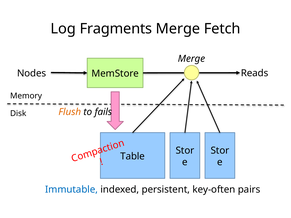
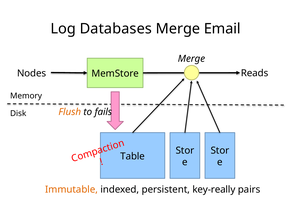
Fragments: Fragments -> Databases
Fetch: Fetch -> Email
Immutable colour: blue -> orange
key-often: key-often -> key-really
